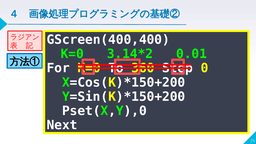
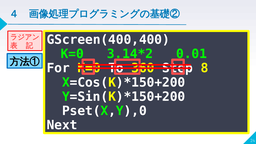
0: 0 -> 8
